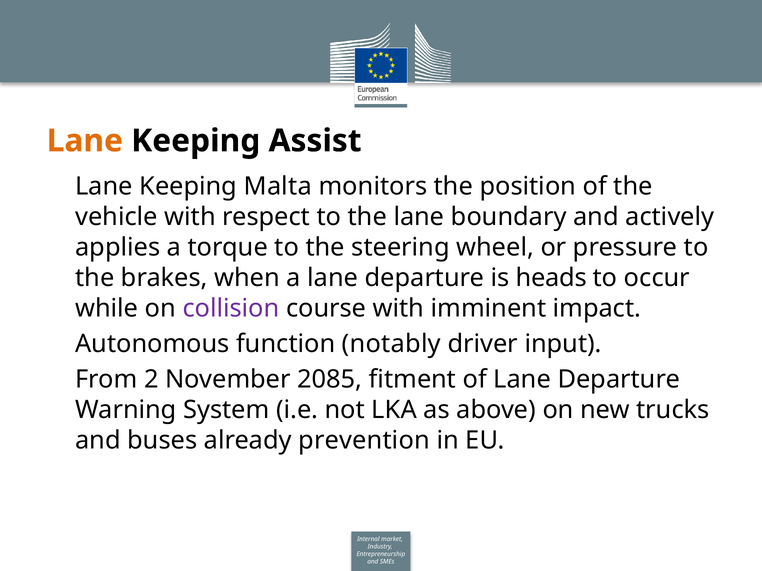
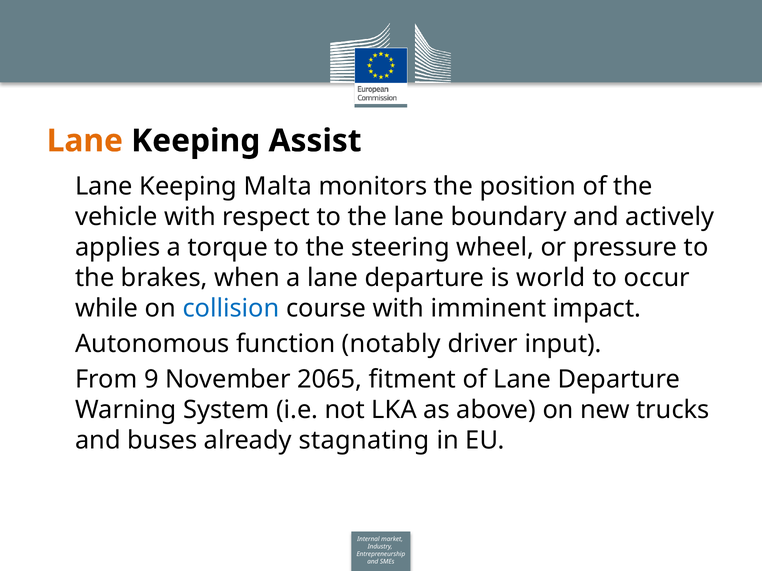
heads: heads -> world
collision colour: purple -> blue
2: 2 -> 9
2085: 2085 -> 2065
prevention: prevention -> stagnating
